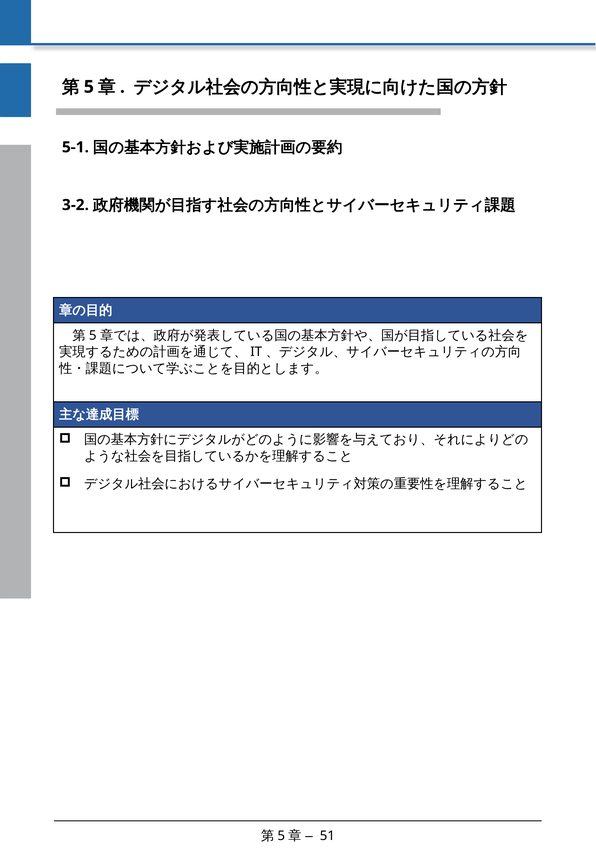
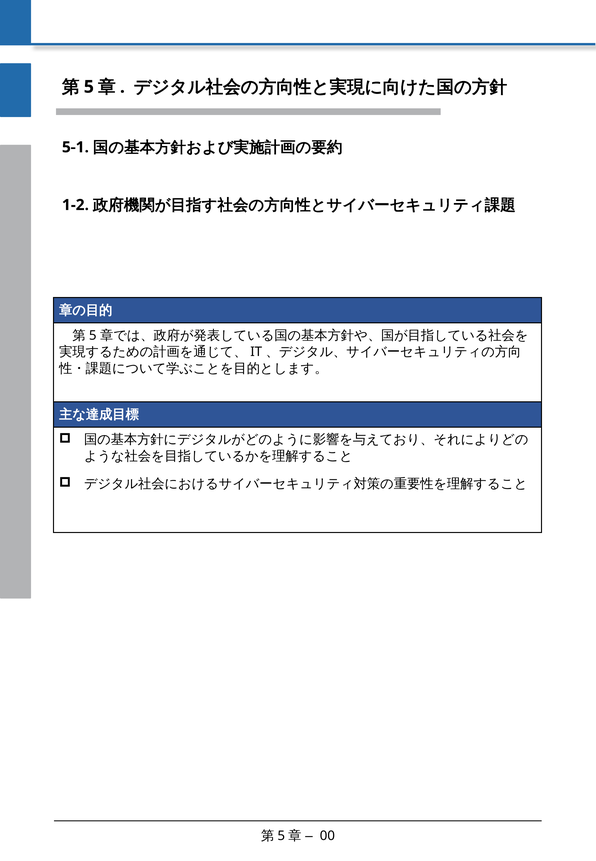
3-2: 3-2 -> 1-2
51: 51 -> 00
